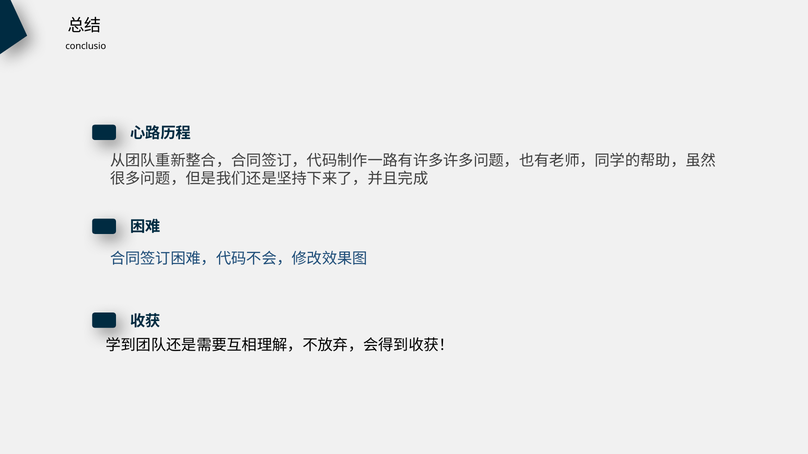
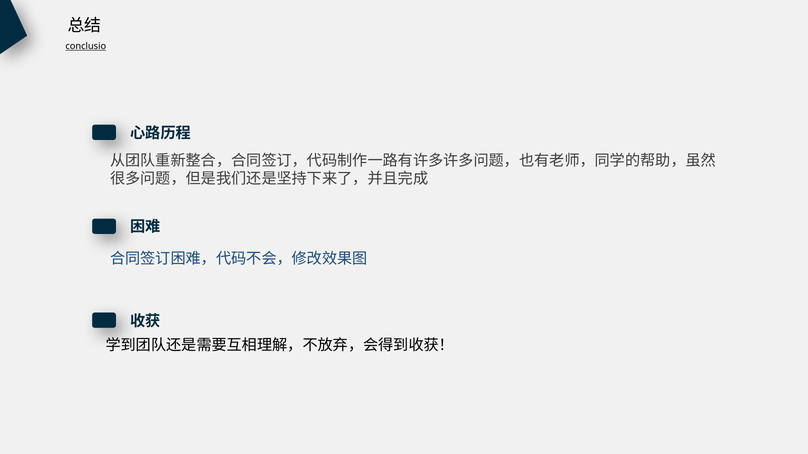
conclusio underline: none -> present
